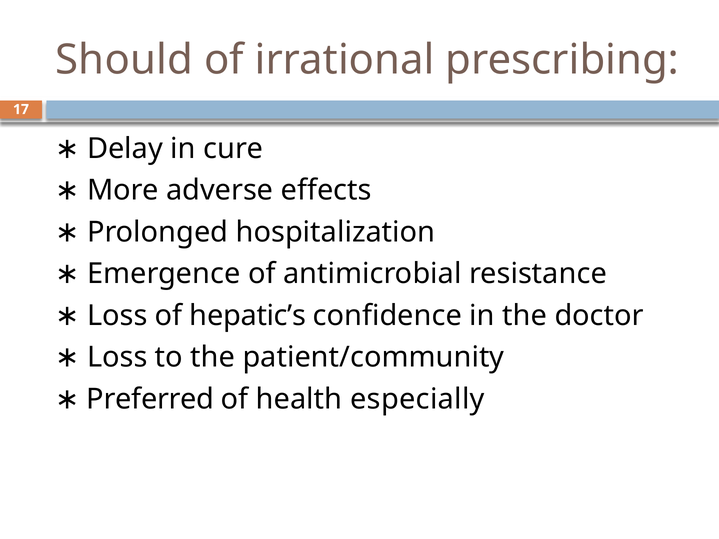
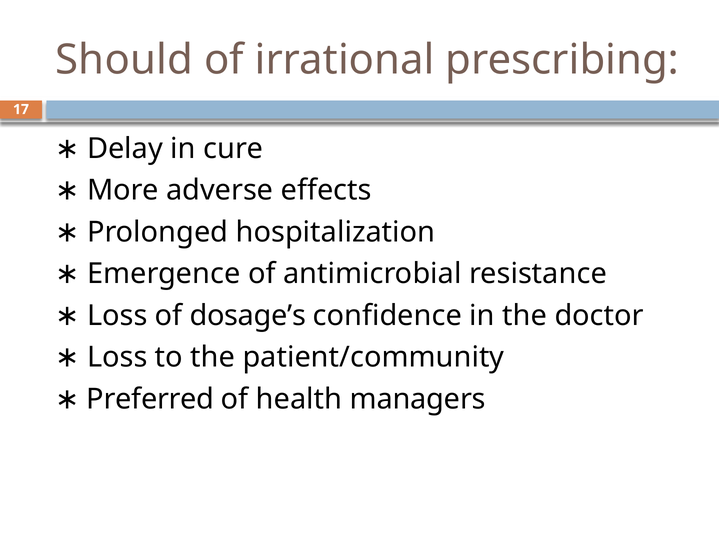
hepatic’s: hepatic’s -> dosage’s
especially: especially -> managers
